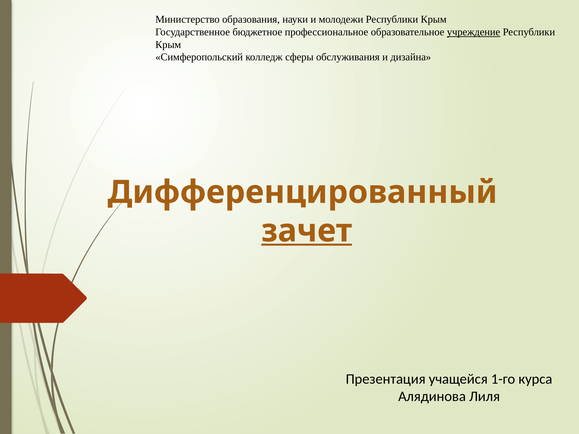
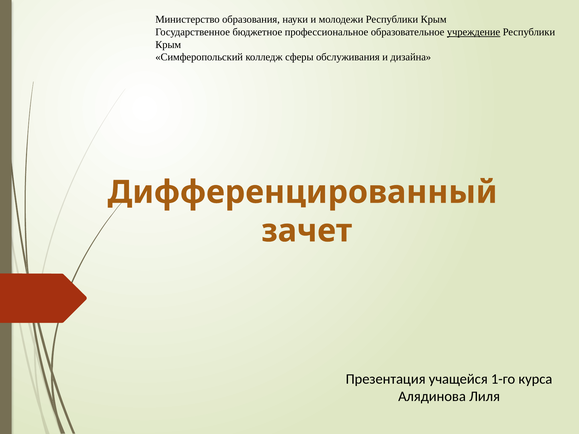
зачет underline: present -> none
